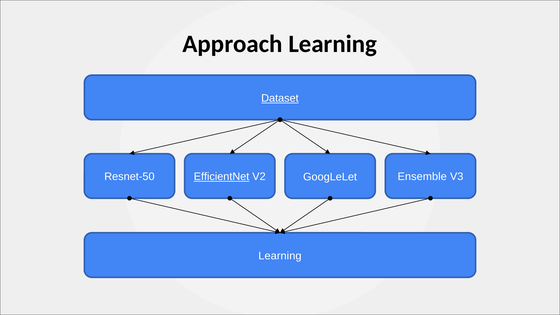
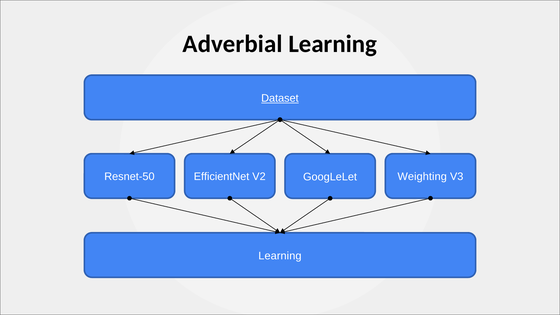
Approach: Approach -> Adverbial
EfficientNet underline: present -> none
Ensemble: Ensemble -> Weighting
